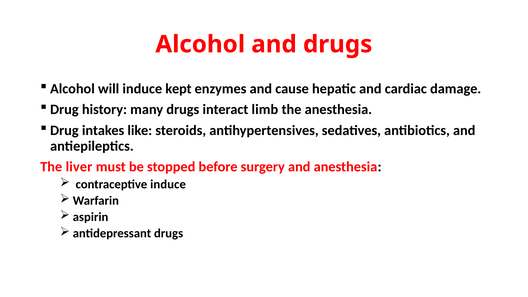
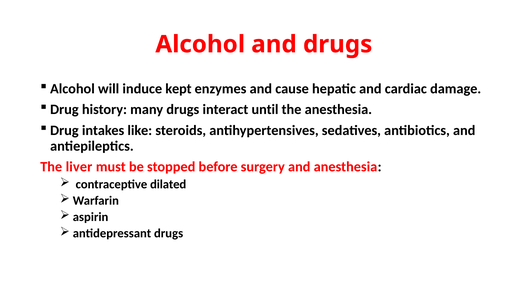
limb: limb -> until
contraceptive induce: induce -> dilated
